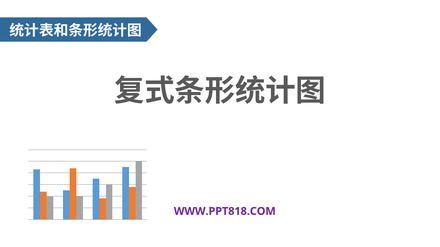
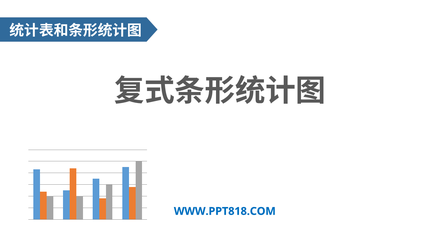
WWW.PPT818.COM colour: purple -> blue
